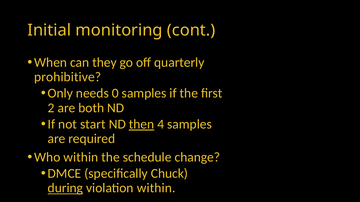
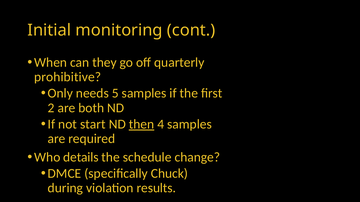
0: 0 -> 5
Who within: within -> details
during underline: present -> none
violation within: within -> results
